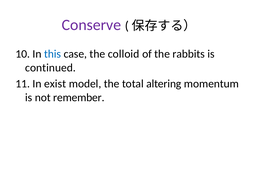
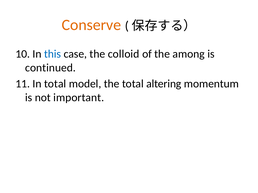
Conserve colour: purple -> orange
rabbits: rabbits -> among
In exist: exist -> total
remember: remember -> important
